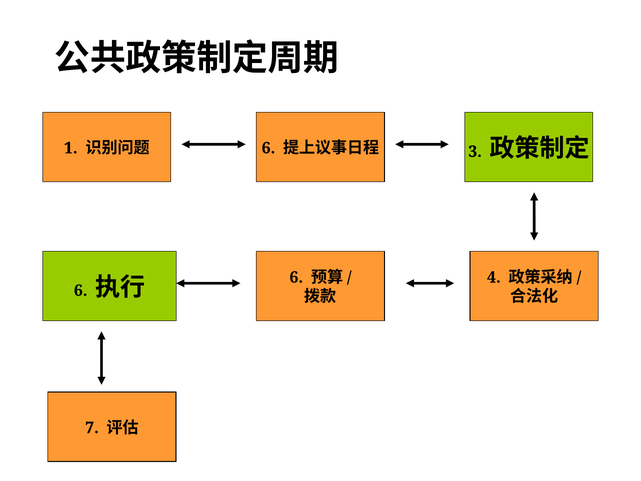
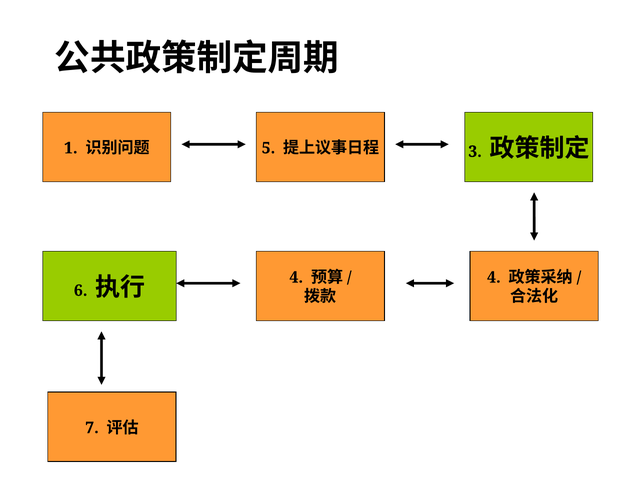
6 at (268, 148): 6 -> 5
6 at (296, 277): 6 -> 4
